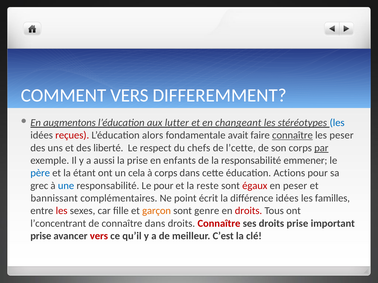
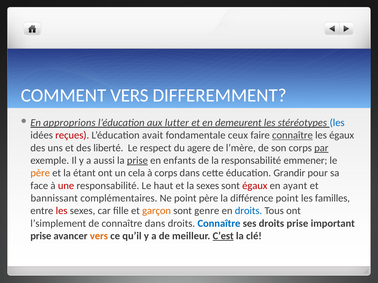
augmentons: augmentons -> approprions
changeant: changeant -> demeurent
alors: alors -> avait
avait: avait -> ceux
les peser: peser -> égaux
chefs: chefs -> agere
l’cette: l’cette -> l’mère
prise at (137, 161) underline: none -> present
père at (40, 173) colour: blue -> orange
Actions: Actions -> Grandir
grec: grec -> face
une colour: blue -> red
Le pour: pour -> haut
la reste: reste -> sexes
en peser: peser -> ayant
point écrit: écrit -> père
différence idées: idées -> point
droits at (249, 211) colour: red -> blue
l’concentrant: l’concentrant -> l’simplement
Connaître at (219, 224) colour: red -> blue
vers at (99, 236) colour: red -> orange
C’est underline: none -> present
